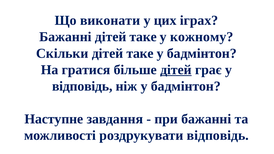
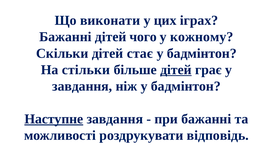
таке at (143, 37): таке -> чого
Скільки дітей таке: таке -> стає
гратися: гратися -> стільки
відповідь at (82, 86): відповідь -> завдання
Наступне underline: none -> present
